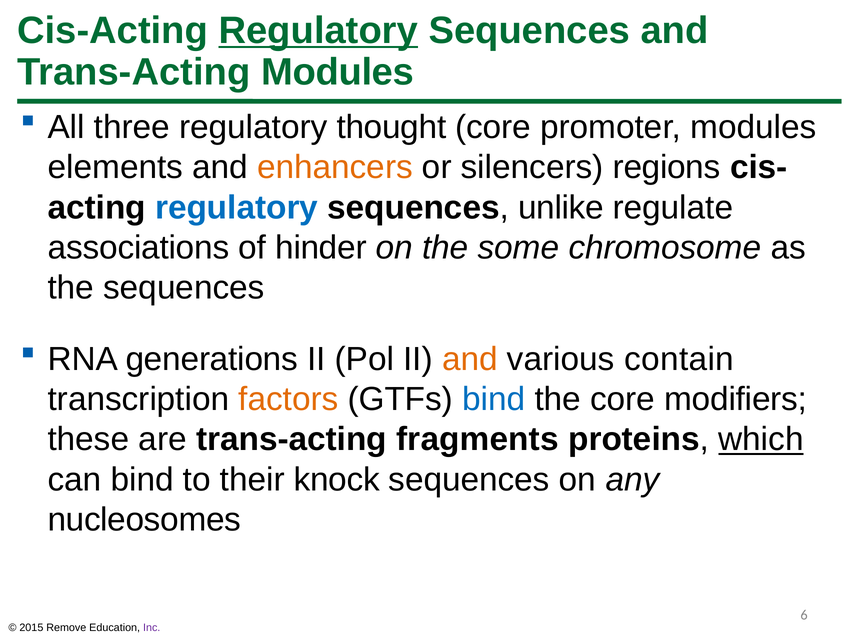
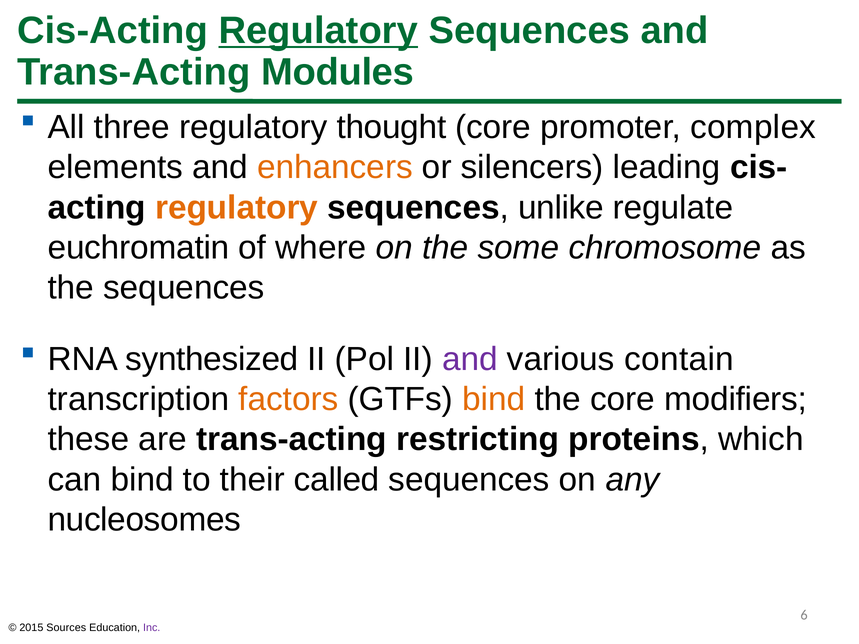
promoter modules: modules -> complex
regions: regions -> leading
regulatory at (237, 208) colour: blue -> orange
associations: associations -> euchromatin
hinder: hinder -> where
generations: generations -> synthesized
and at (470, 359) colour: orange -> purple
bind at (494, 400) colour: blue -> orange
fragments: fragments -> restricting
which underline: present -> none
knock: knock -> called
Remove: Remove -> Sources
